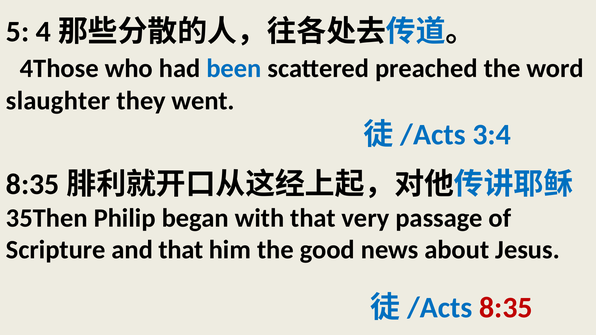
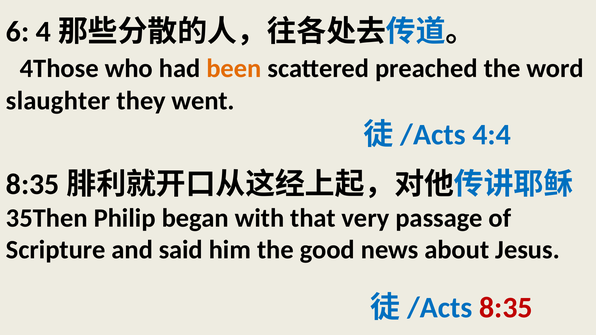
5: 5 -> 6
been colour: blue -> orange
3:4: 3:4 -> 4:4
and that: that -> said
